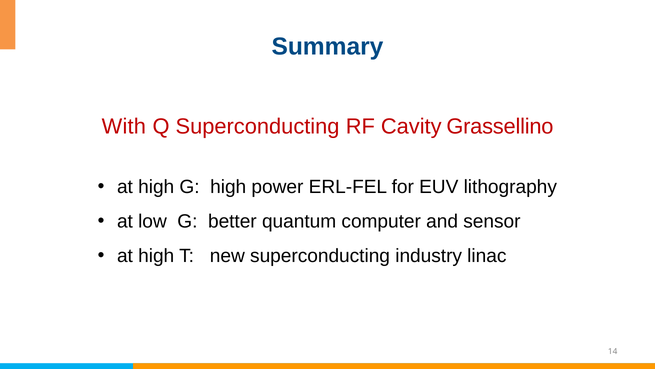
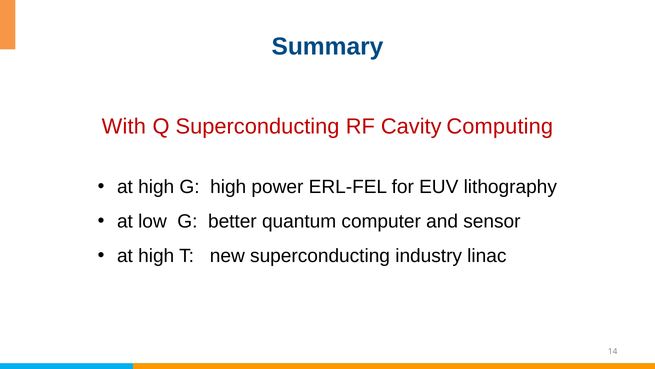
Grassellino: Grassellino -> Computing
